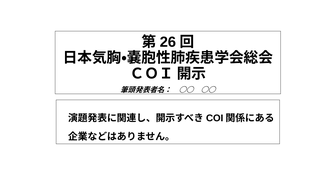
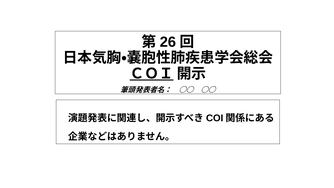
ＣＯＩ underline: none -> present
